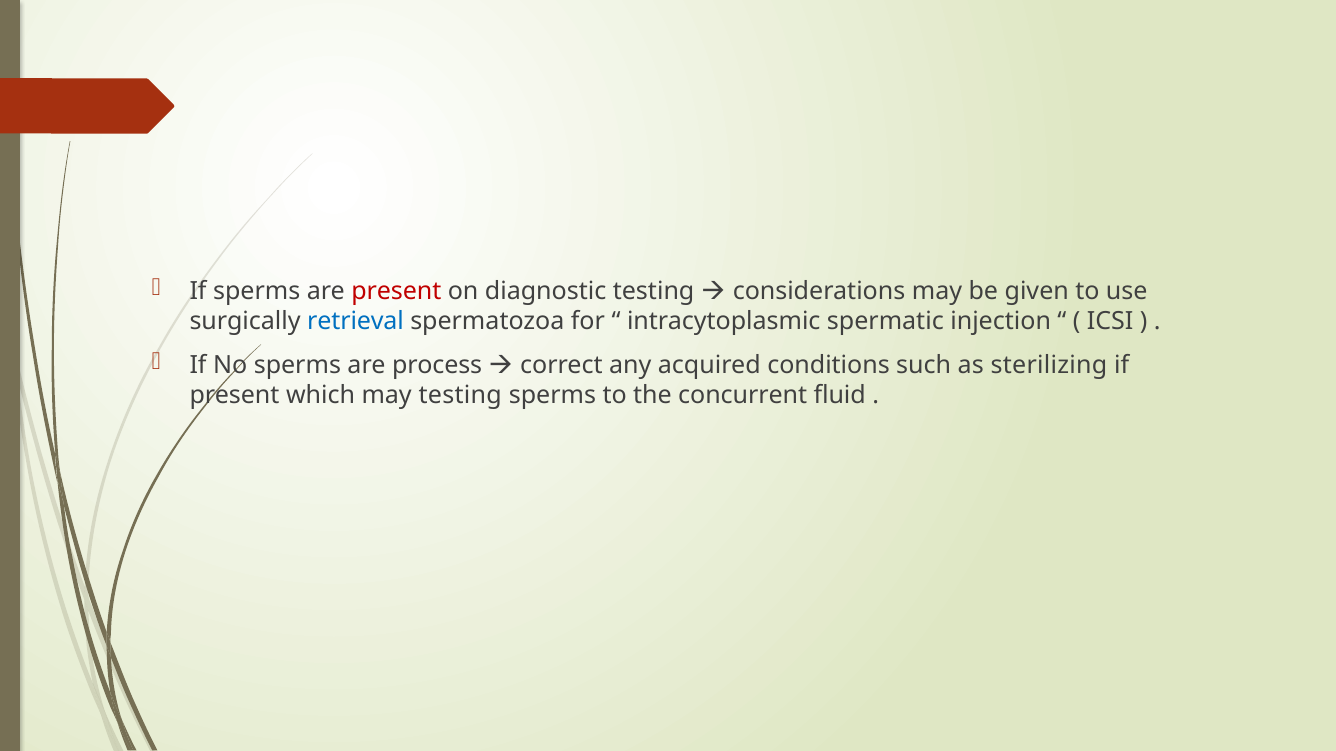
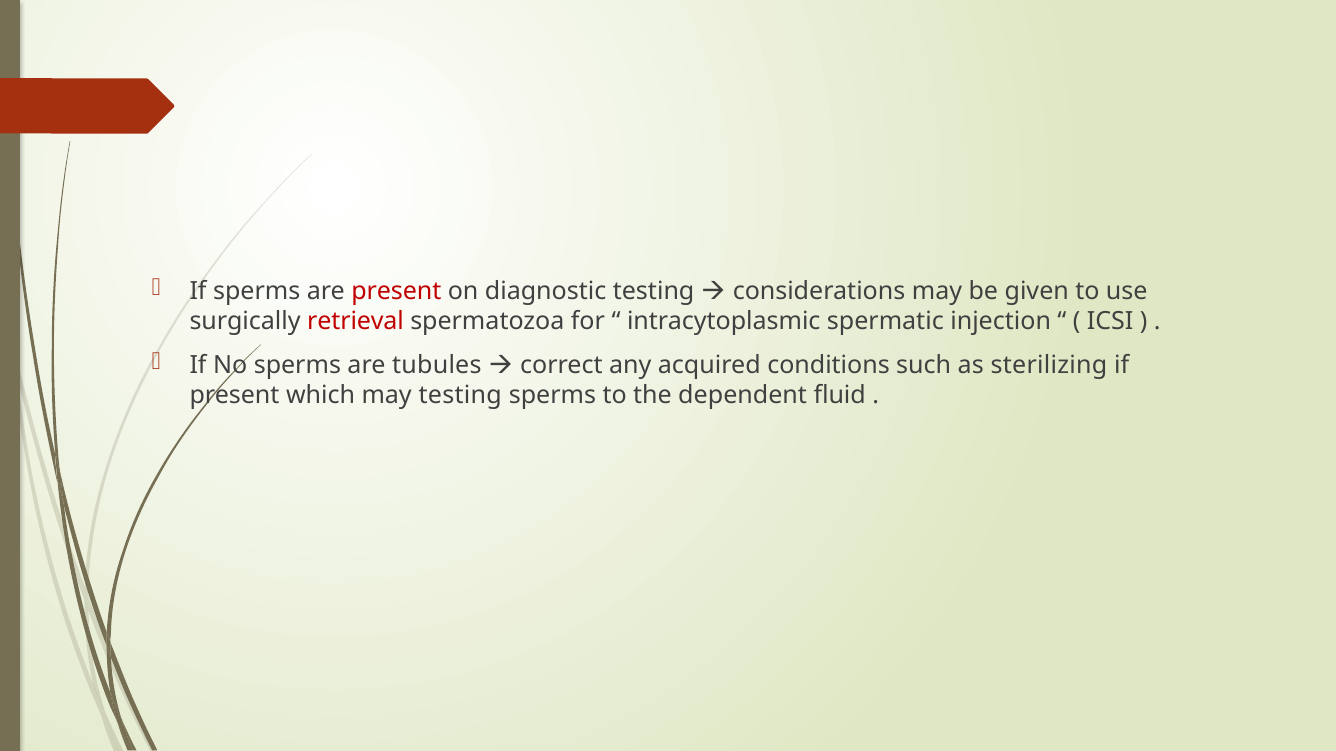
retrieval colour: blue -> red
process: process -> tubules
concurrent: concurrent -> dependent
